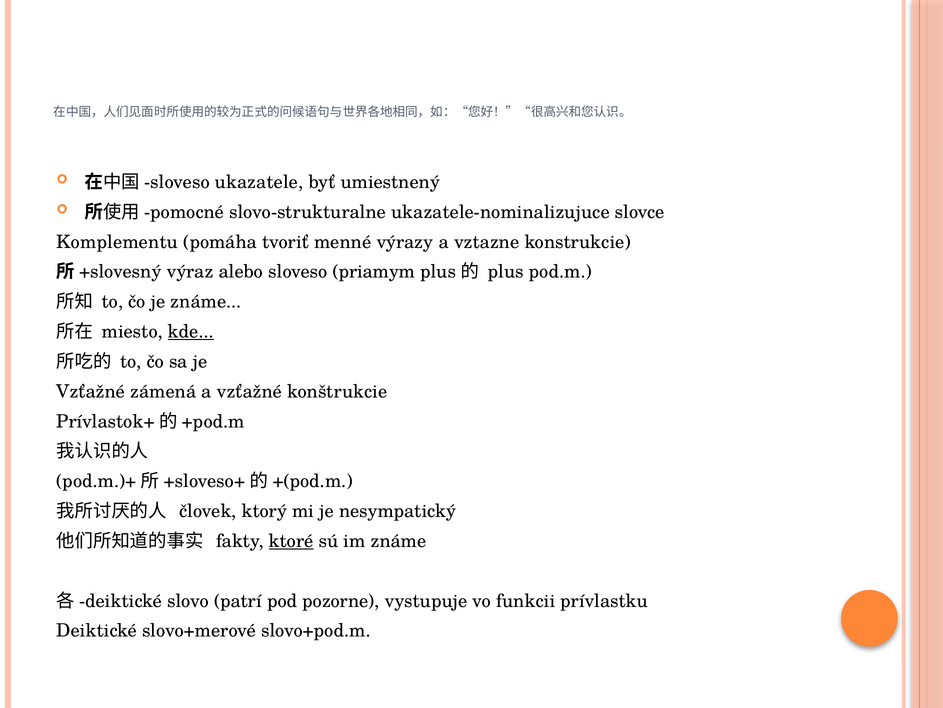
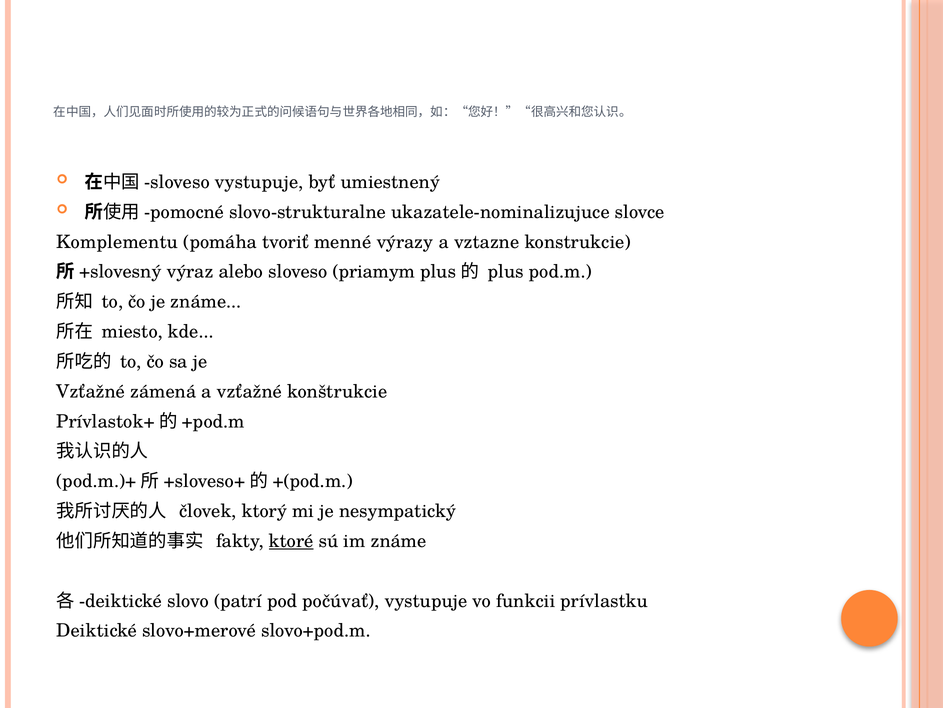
ukazatele at (259, 182): ukazatele -> vystupuje
kde underline: present -> none
pozorne: pozorne -> počúvať
